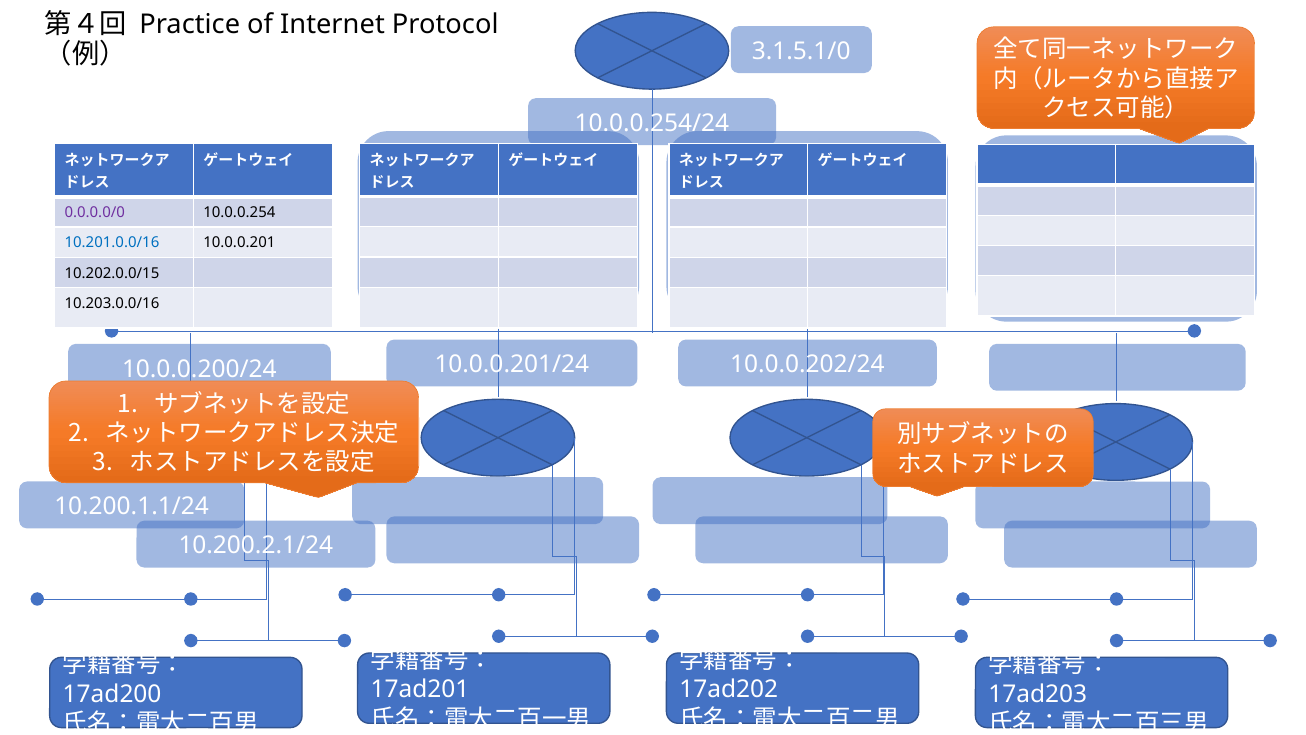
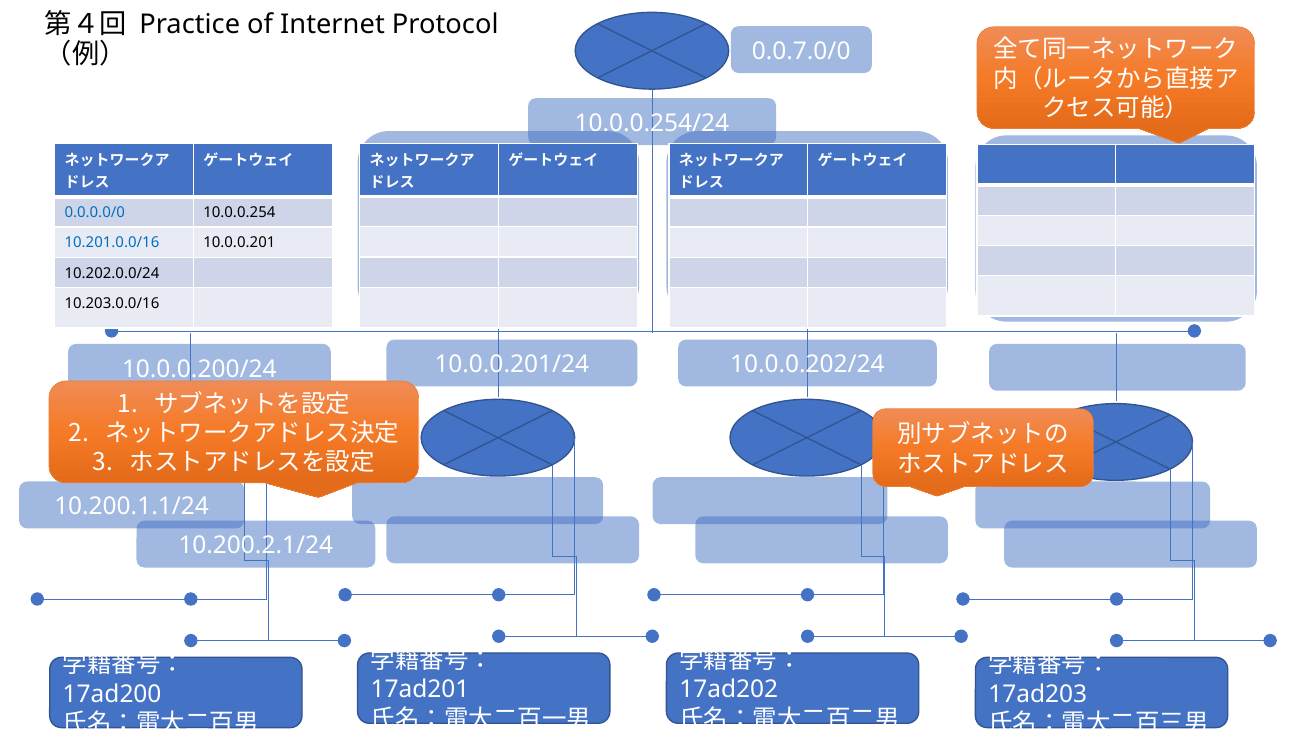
3.1.5.1/0: 3.1.5.1/0 -> 0.0.7.0/0
0.0.0.0/0 colour: purple -> blue
10.202.0.0/15: 10.202.0.0/15 -> 10.202.0.0/24
